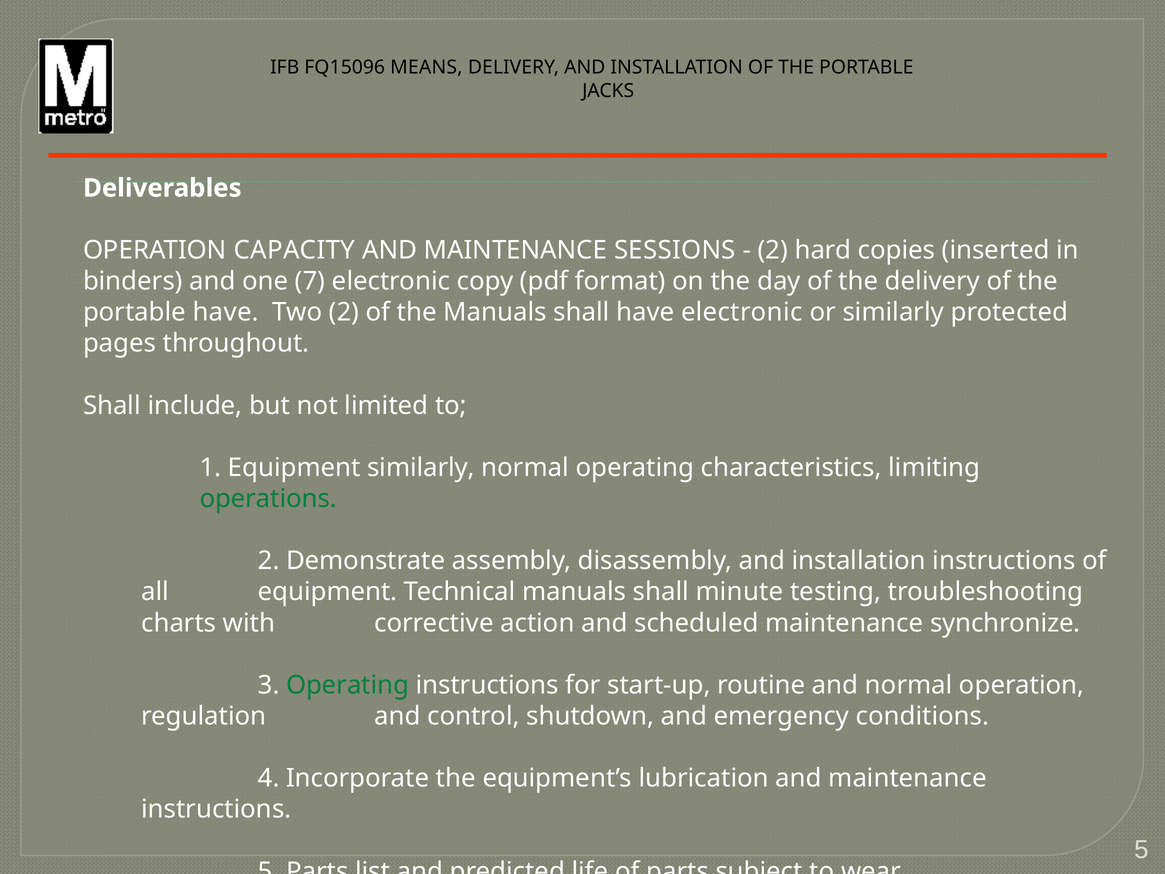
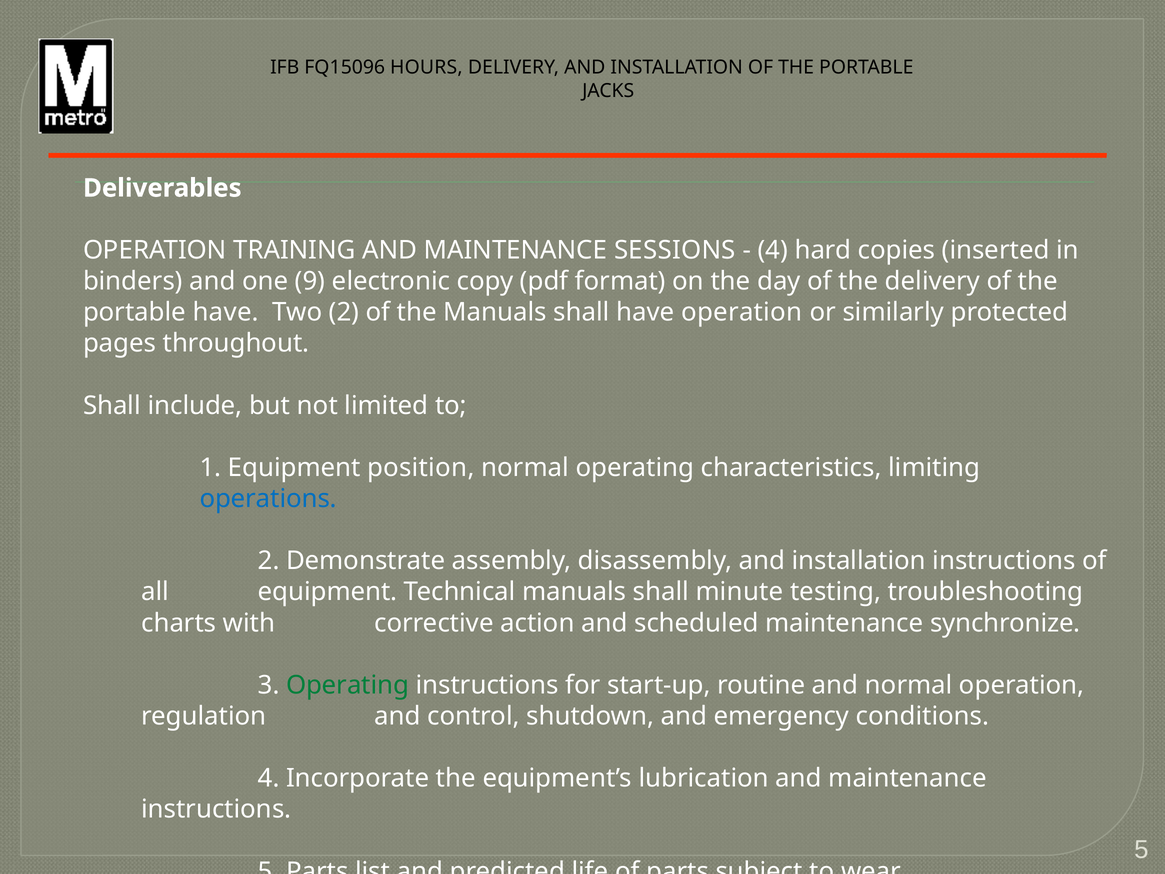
MEANS: MEANS -> HOURS
CAPACITY: CAPACITY -> TRAINING
2 at (773, 250): 2 -> 4
7: 7 -> 9
have electronic: electronic -> operation
Equipment similarly: similarly -> position
operations colour: green -> blue
